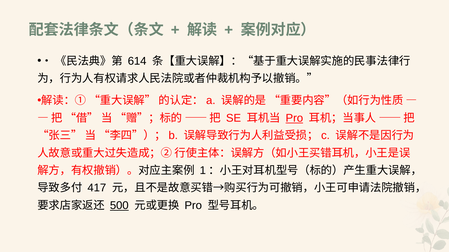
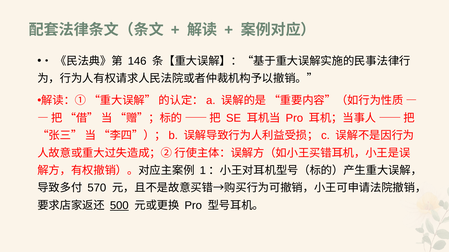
614: 614 -> 146
Pro at (294, 118) underline: present -> none
417: 417 -> 570
